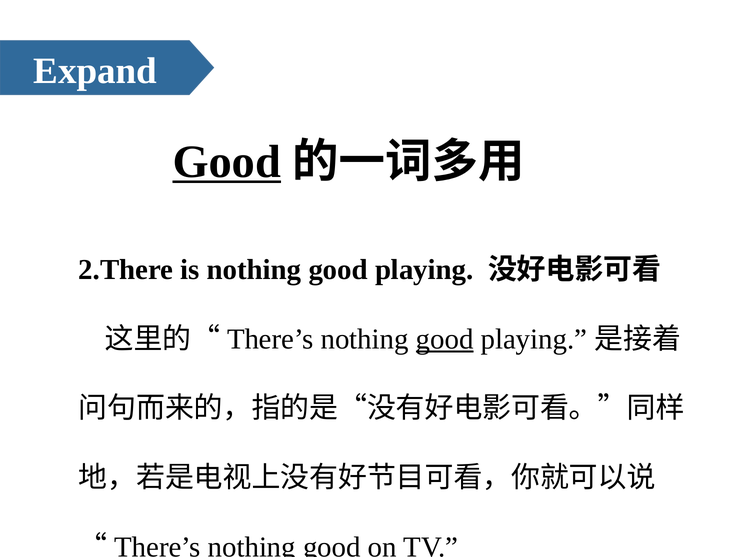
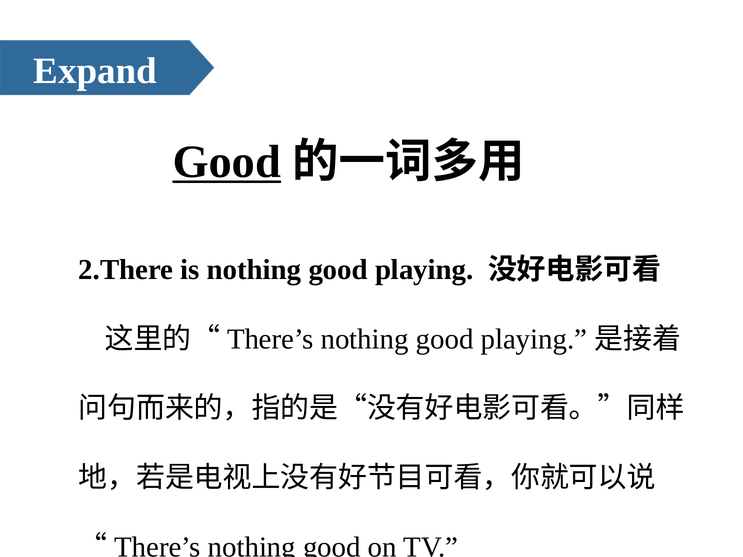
good at (445, 339) underline: present -> none
